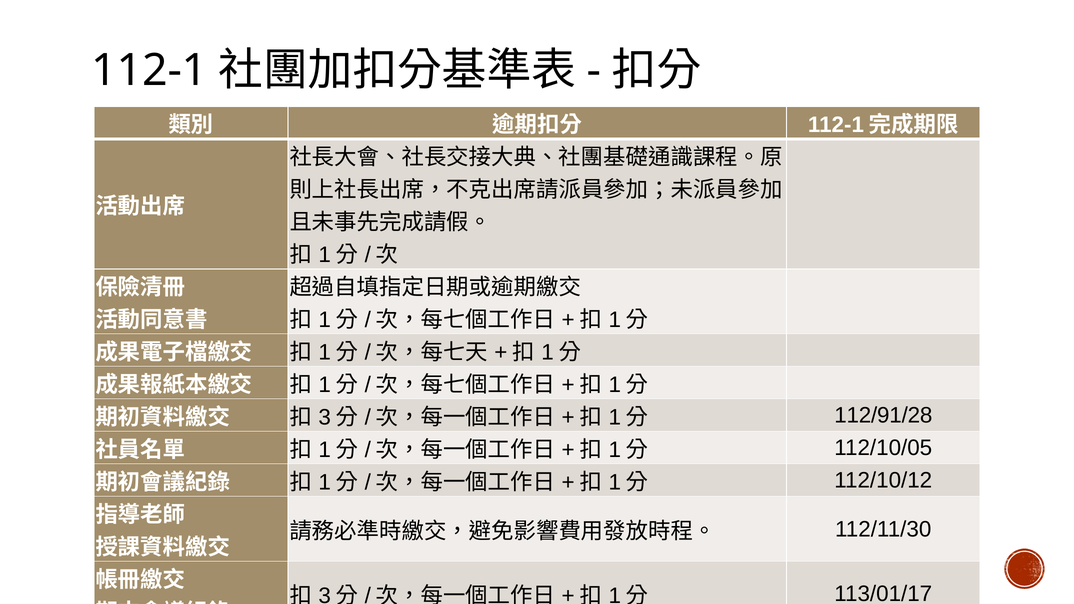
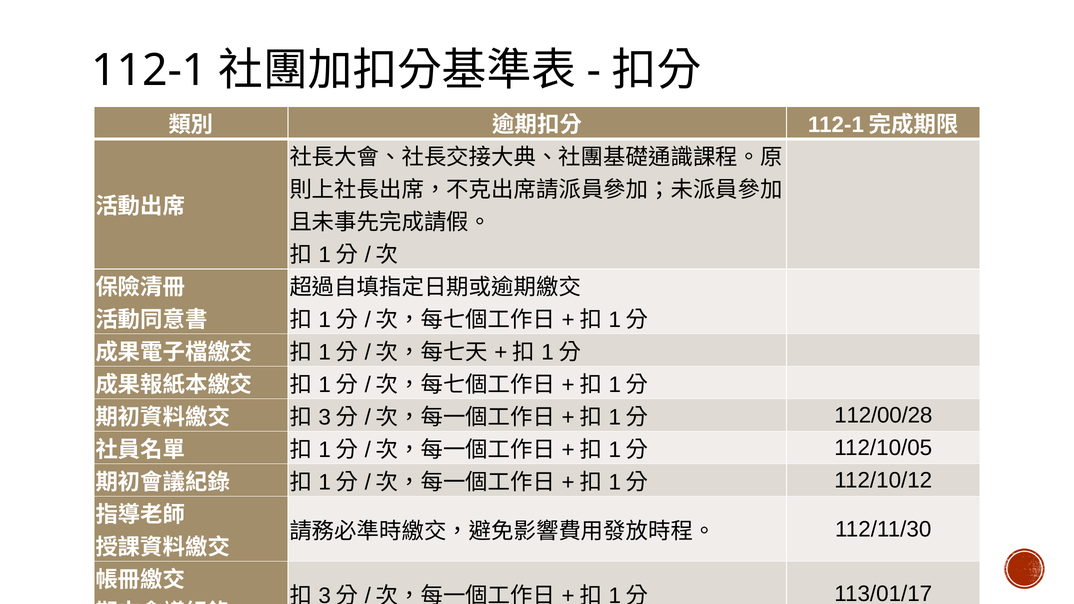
112/91/28: 112/91/28 -> 112/00/28
